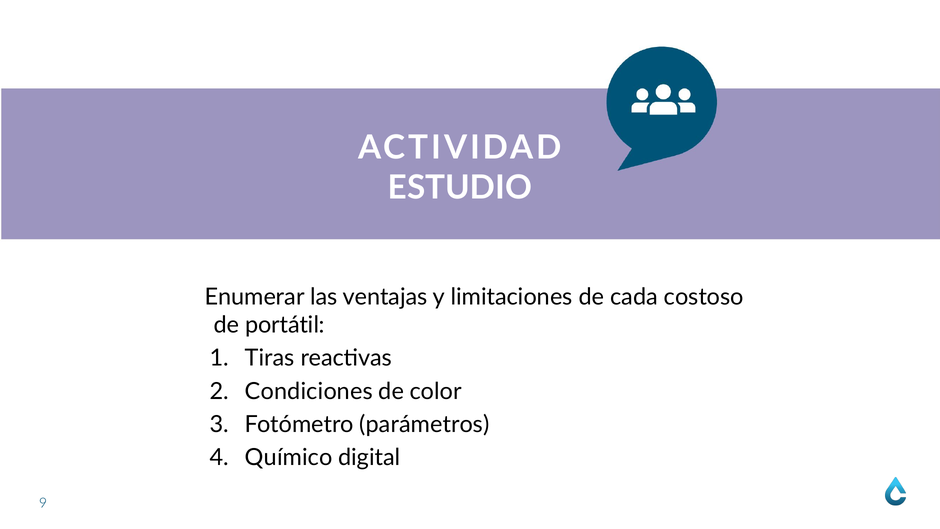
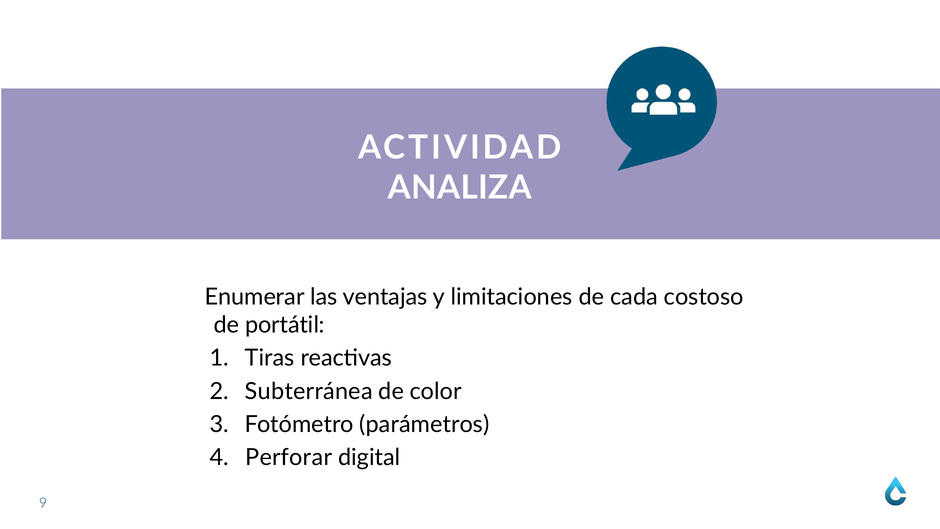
ESTUDIO: ESTUDIO -> ANALIZA
Condiciones: Condiciones -> Subterránea
Químico: Químico -> Perforar
